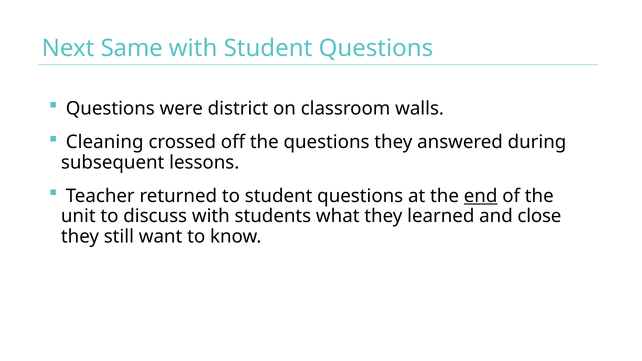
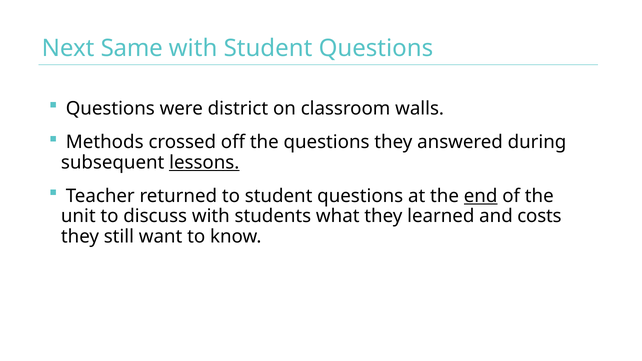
Cleaning: Cleaning -> Methods
lessons underline: none -> present
close: close -> costs
